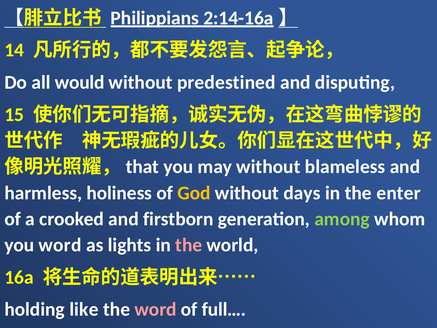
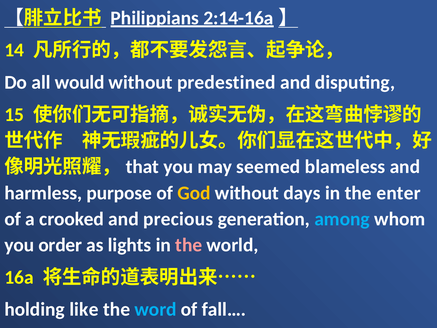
may without: without -> seemed
holiness: holiness -> purpose
firstborn: firstborn -> precious
among colour: light green -> light blue
you word: word -> order
word at (156, 309) colour: pink -> light blue
full…: full… -> fall…
